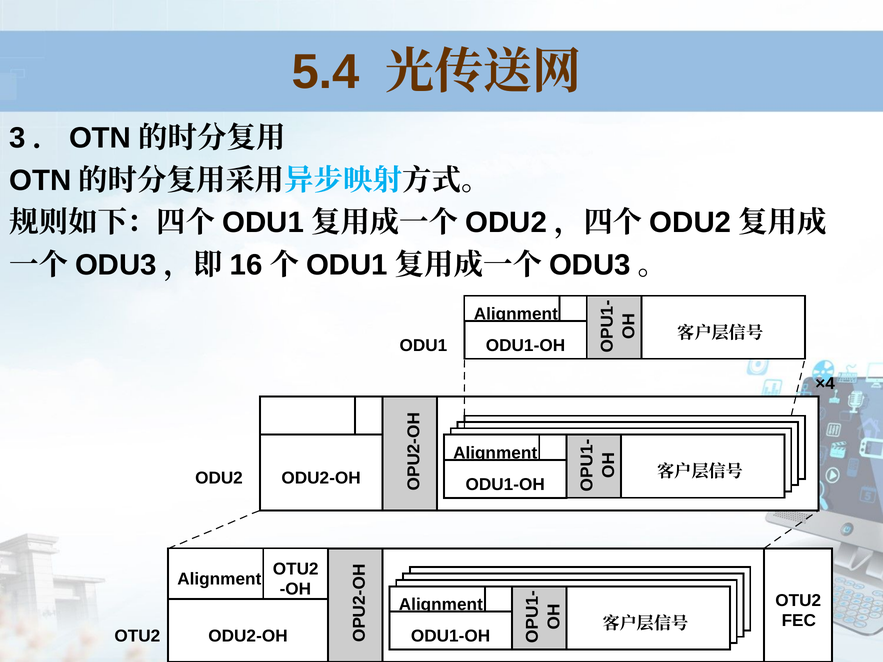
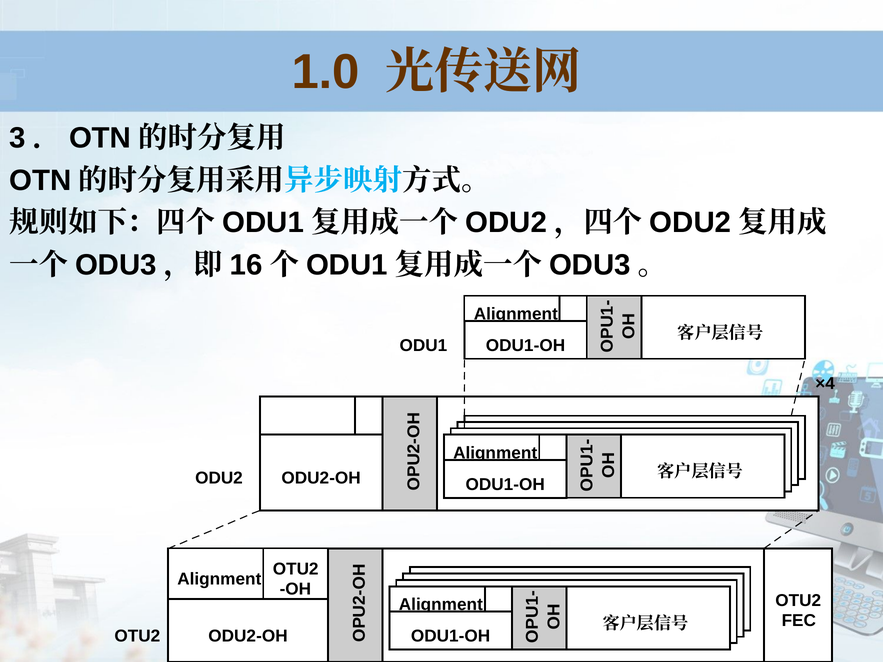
5.4: 5.4 -> 1.0
